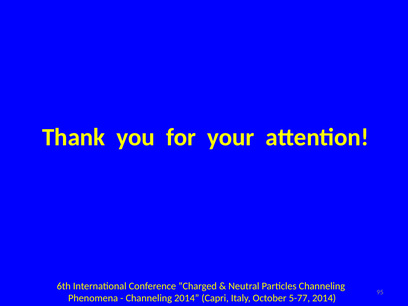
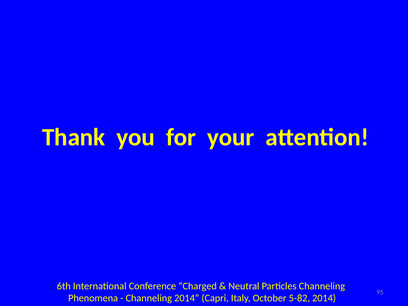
5-77: 5-77 -> 5-82
